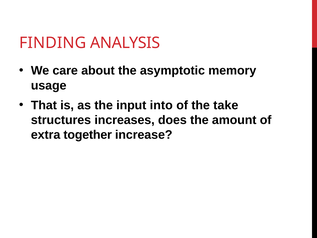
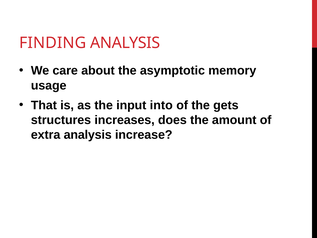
take: take -> gets
extra together: together -> analysis
